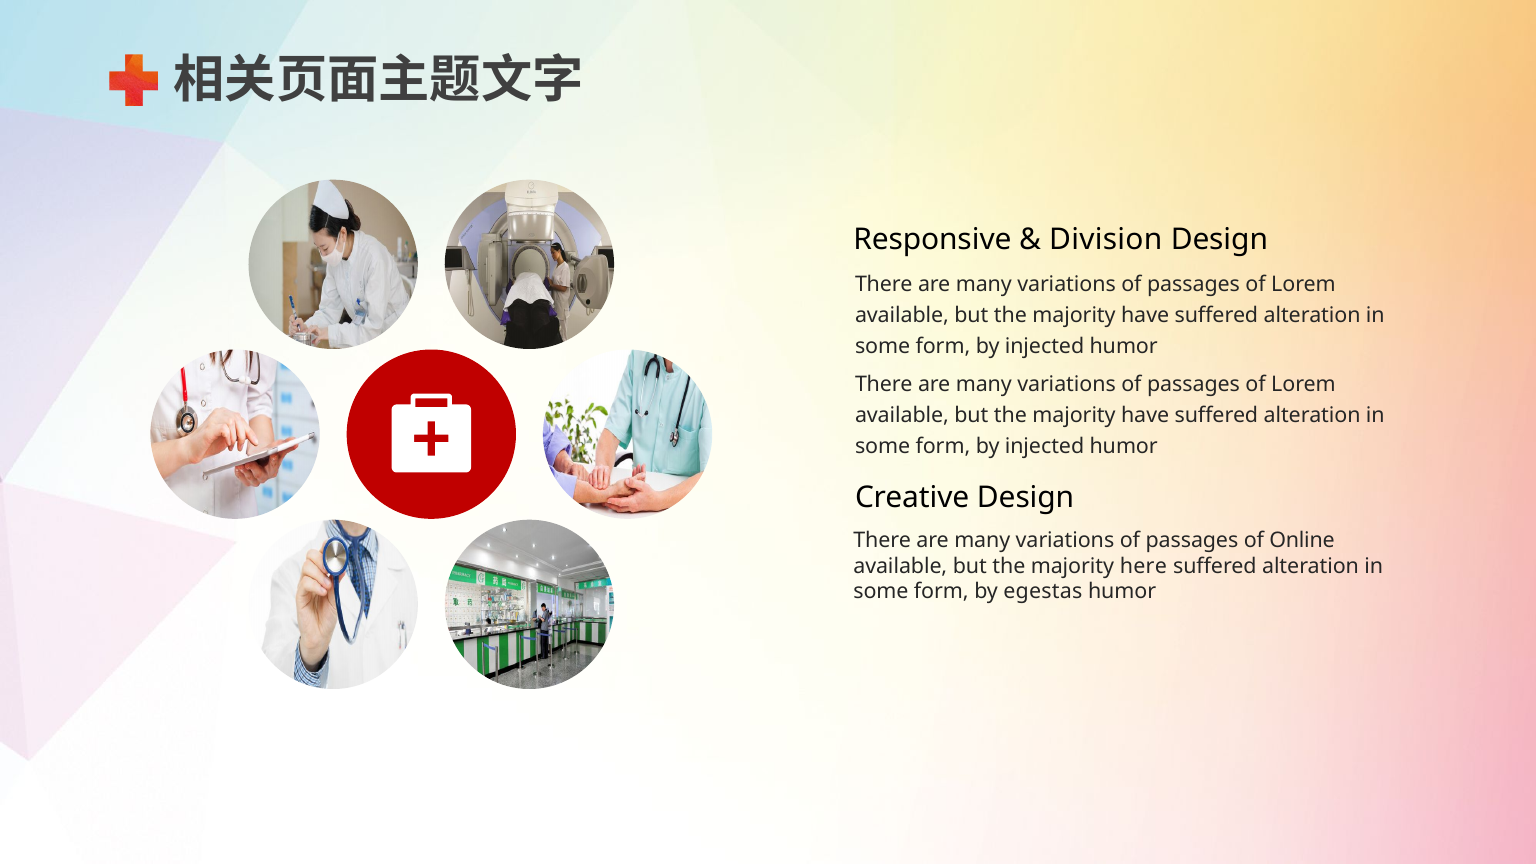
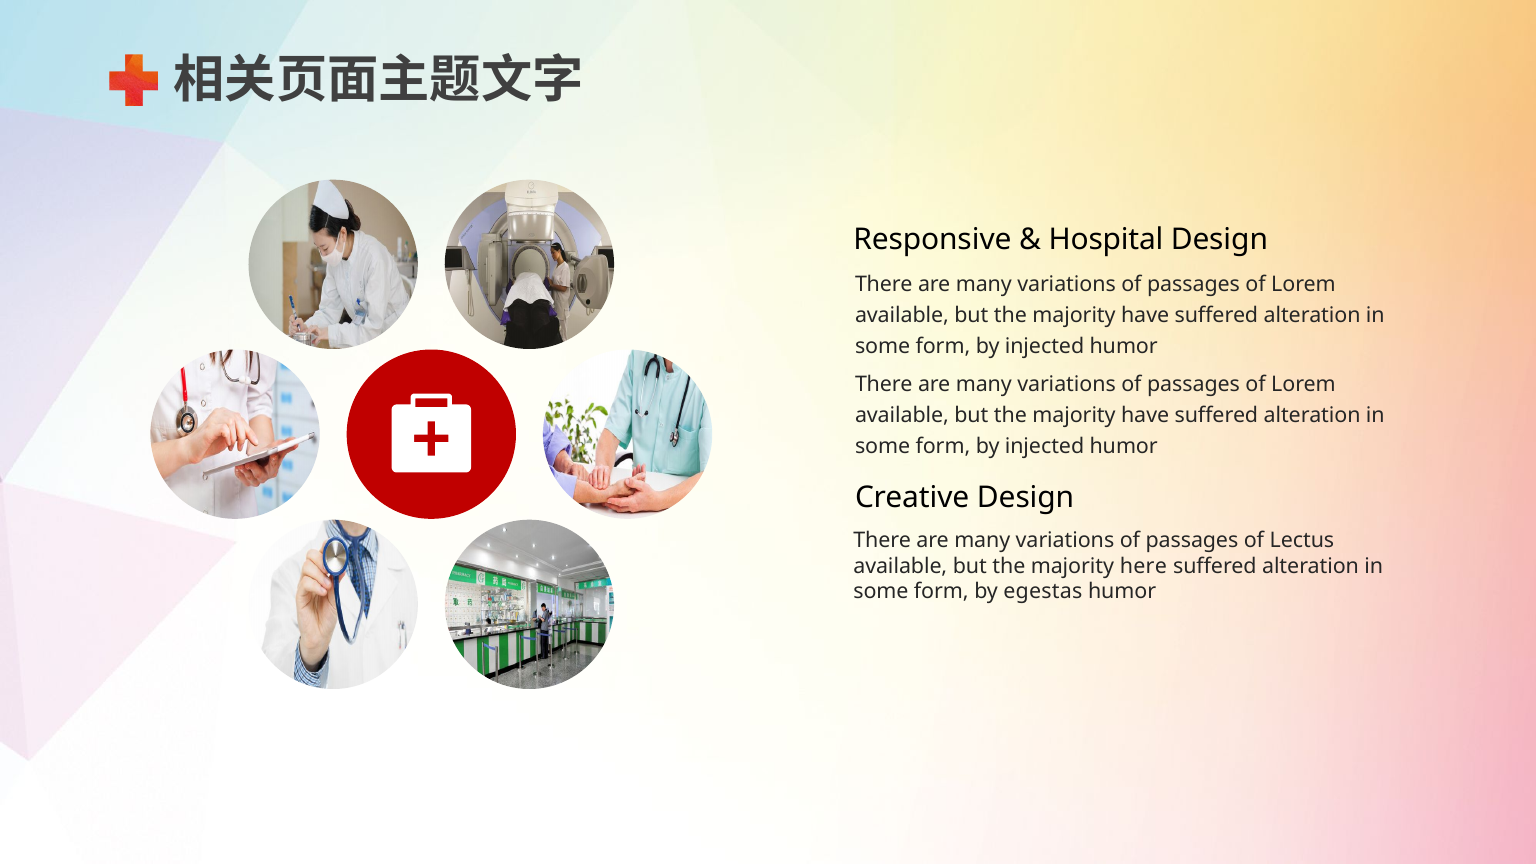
Division: Division -> Hospital
Online: Online -> Lectus
